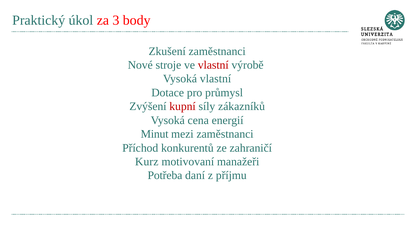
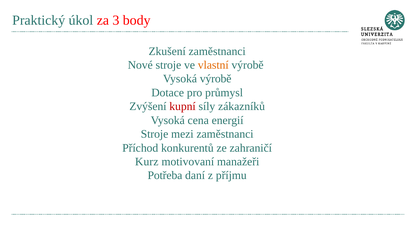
vlastní at (213, 65) colour: red -> orange
Vysoká vlastní: vlastní -> výrobě
Minut at (155, 134): Minut -> Stroje
